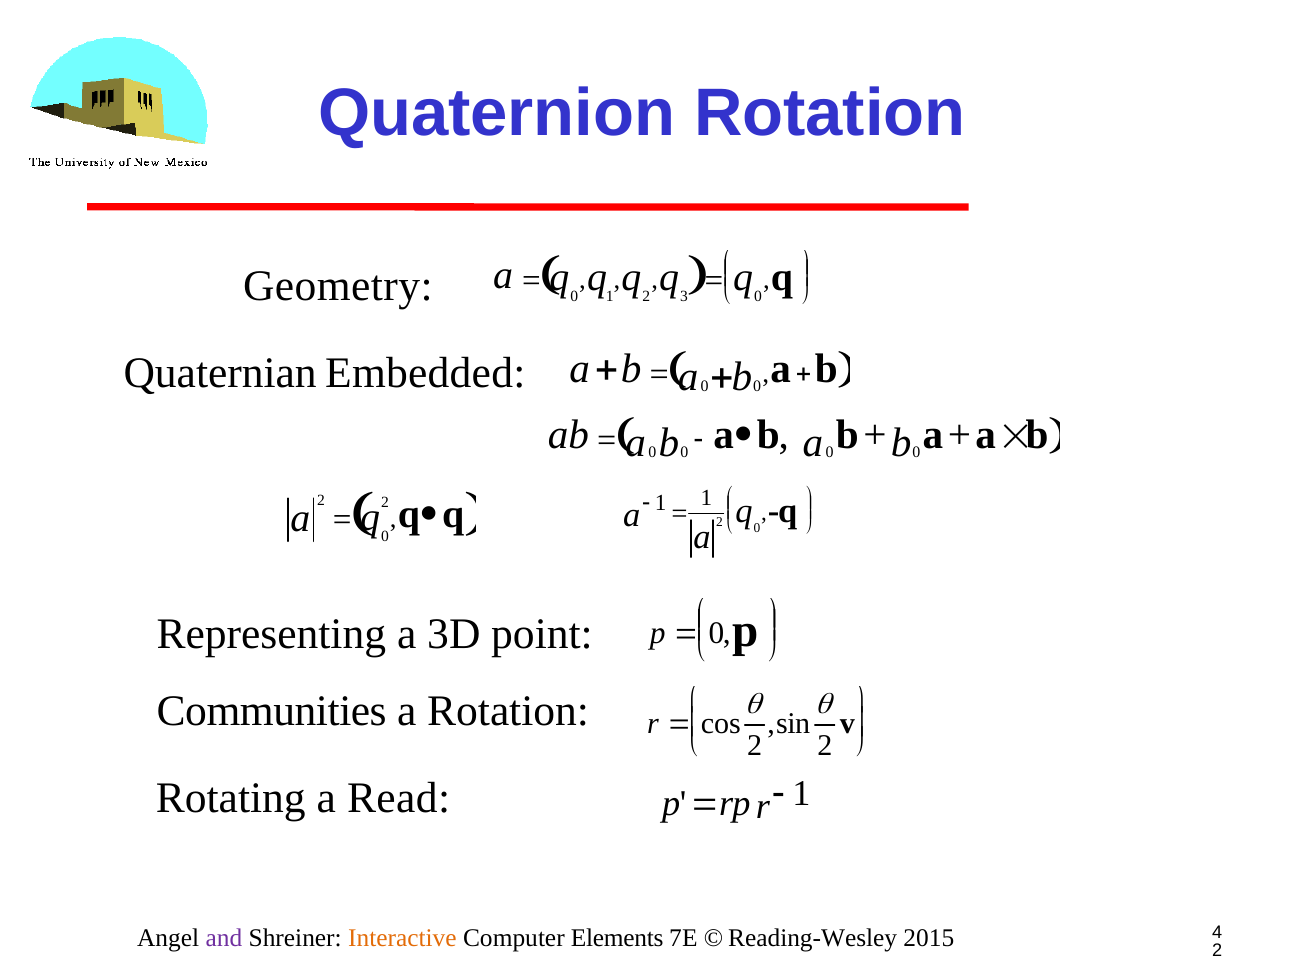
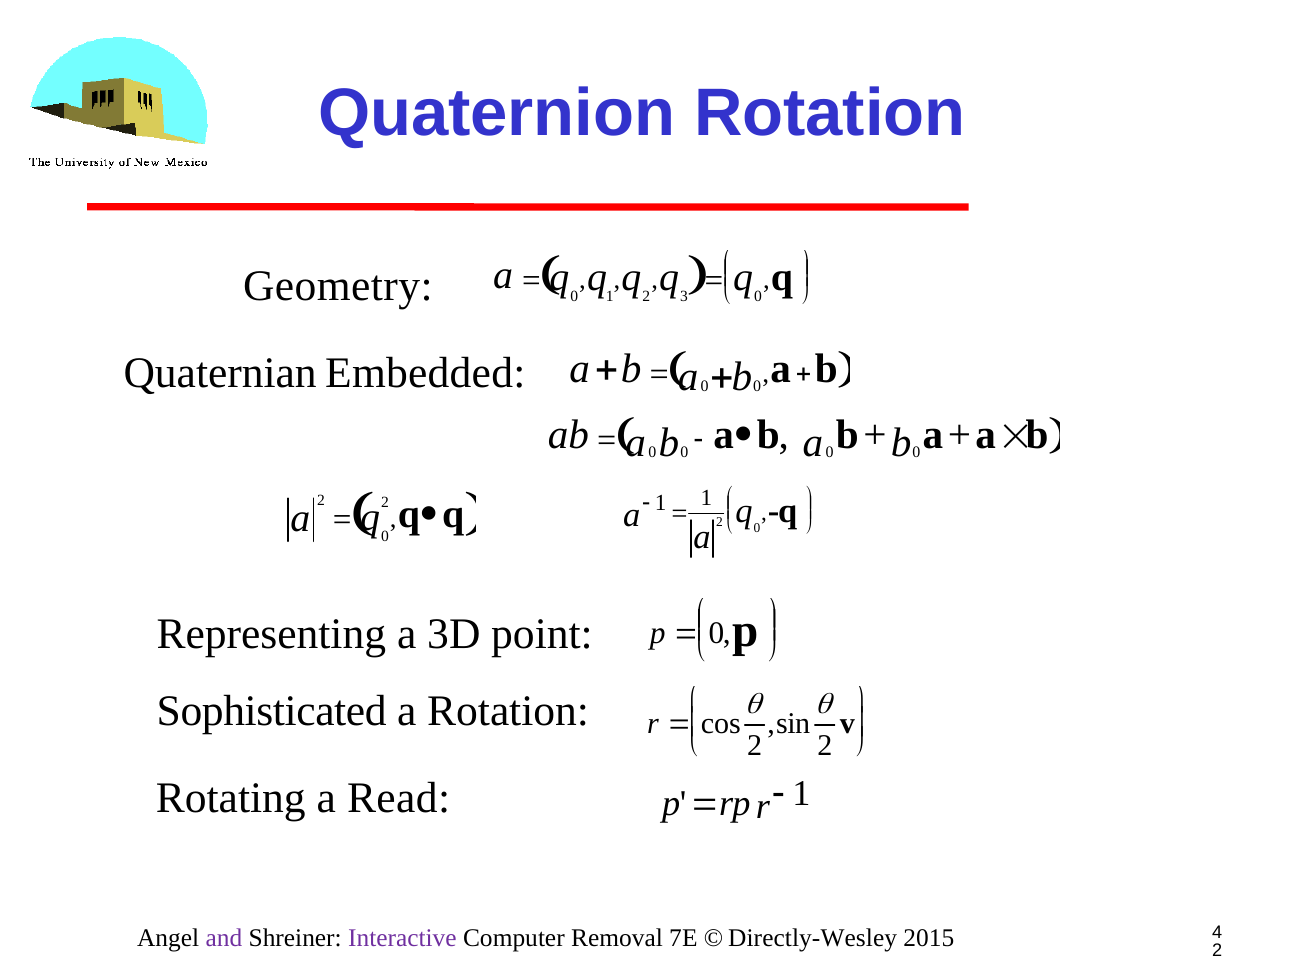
Communities: Communities -> Sophisticated
Interactive colour: orange -> purple
Elements: Elements -> Removal
Reading-Wesley: Reading-Wesley -> Directly-Wesley
